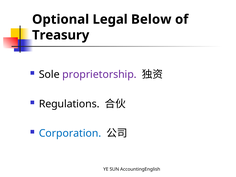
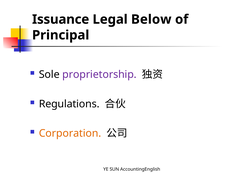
Optional: Optional -> Issuance
Treasury: Treasury -> Principal
Corporation colour: blue -> orange
